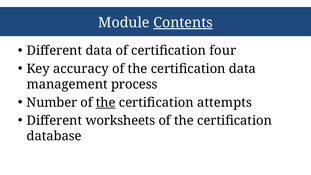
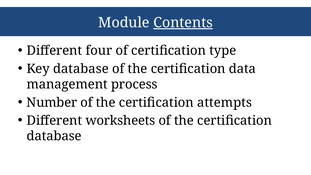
Different data: data -> four
four: four -> type
Key accuracy: accuracy -> database
the at (106, 102) underline: present -> none
